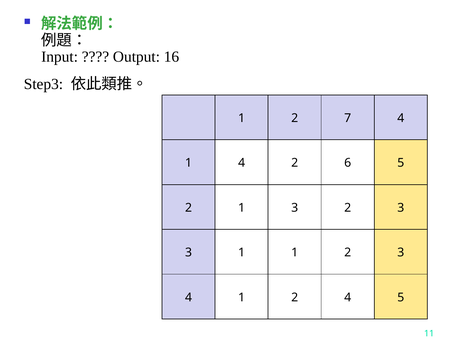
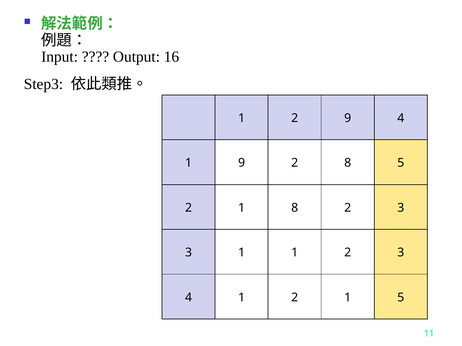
2 7: 7 -> 9
1 4: 4 -> 9
2 6: 6 -> 8
1 3: 3 -> 8
1 2 4: 4 -> 1
